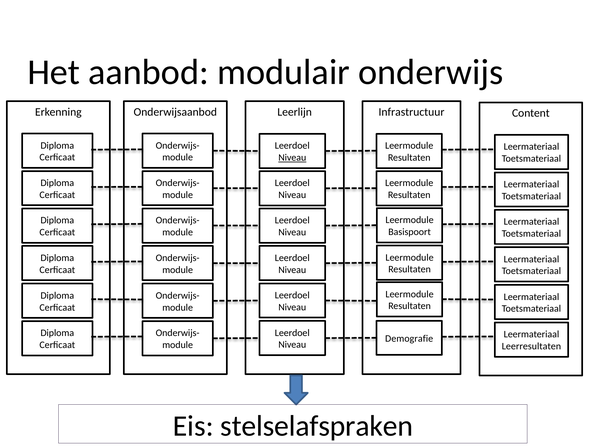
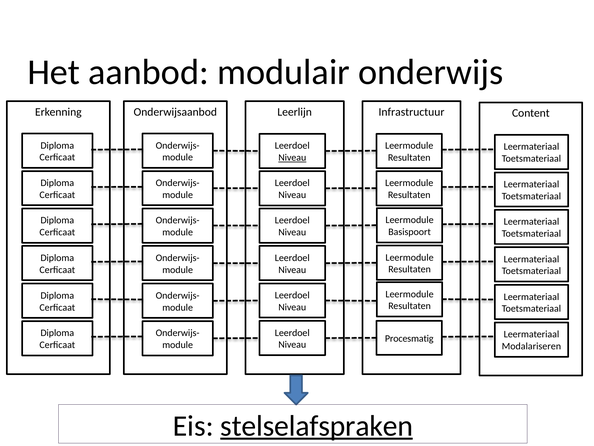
Demografie: Demografie -> Procesmatig
Leerresultaten: Leerresultaten -> Modalariseren
stelselafspraken underline: none -> present
